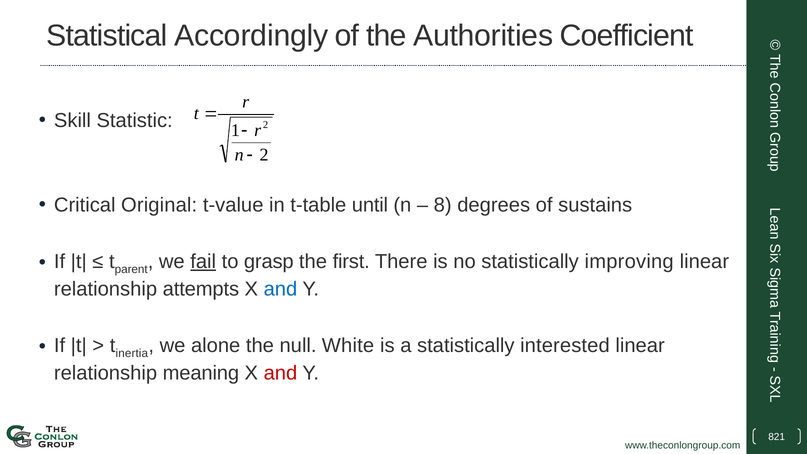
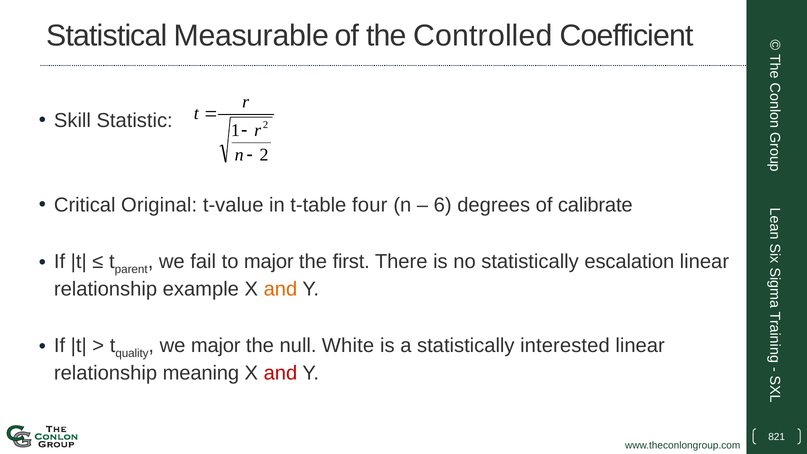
Accordingly: Accordingly -> Measurable
Authorities: Authorities -> Controlled
until: until -> four
8: 8 -> 6
sustains: sustains -> calibrate
fail underline: present -> none
to grasp: grasp -> major
improving: improving -> escalation
attempts: attempts -> example
and at (280, 289) colour: blue -> orange
inertia: inertia -> quality
we alone: alone -> major
